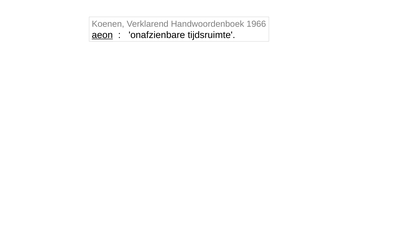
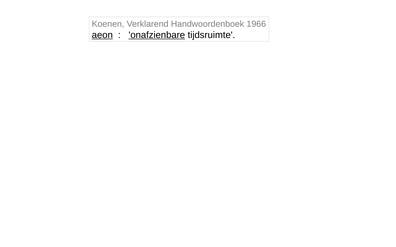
onafzienbare underline: none -> present
